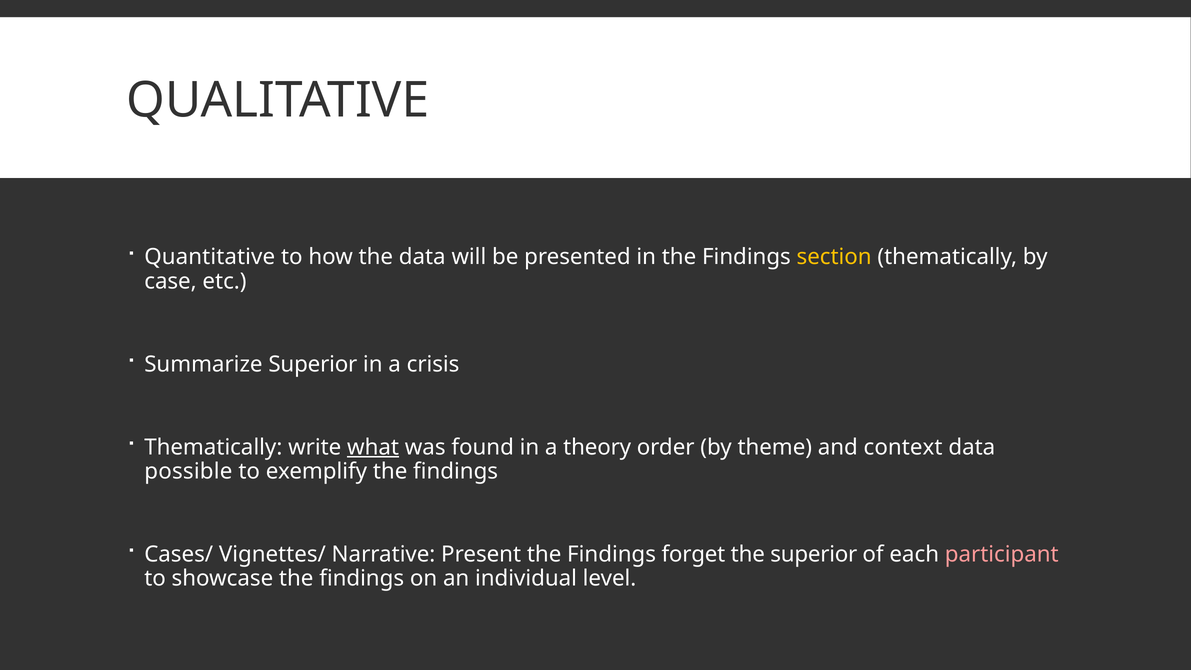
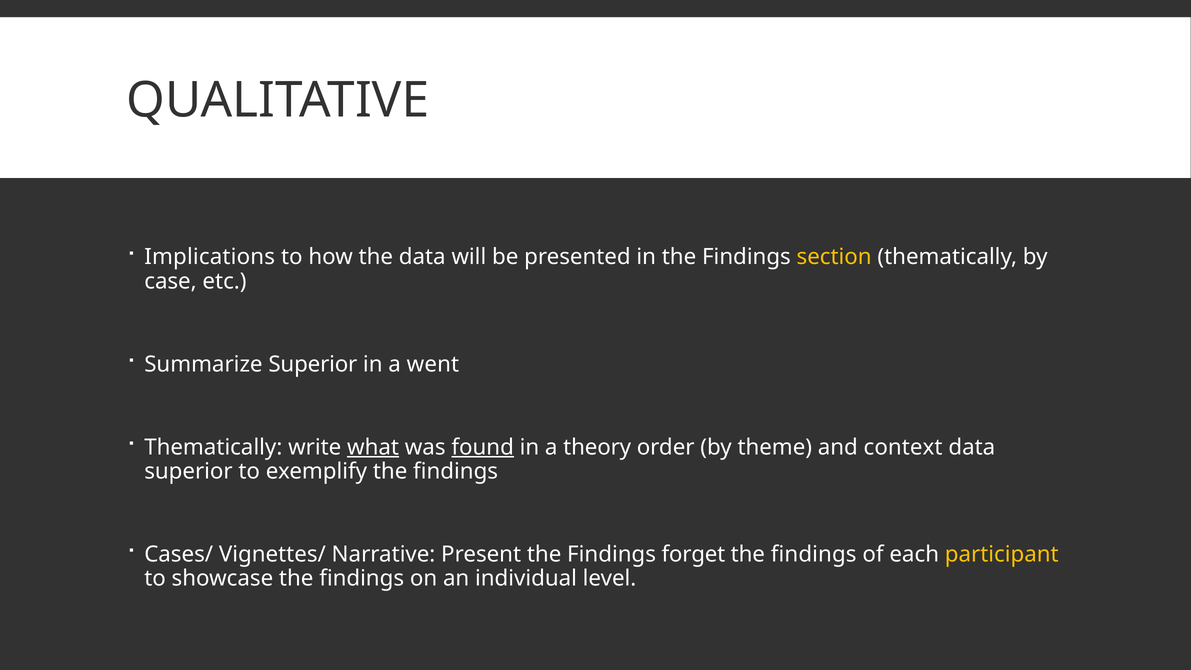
Quantitative: Quantitative -> Implications
crisis: crisis -> went
found underline: none -> present
possible at (188, 471): possible -> superior
superior at (814, 554): superior -> findings
participant colour: pink -> yellow
